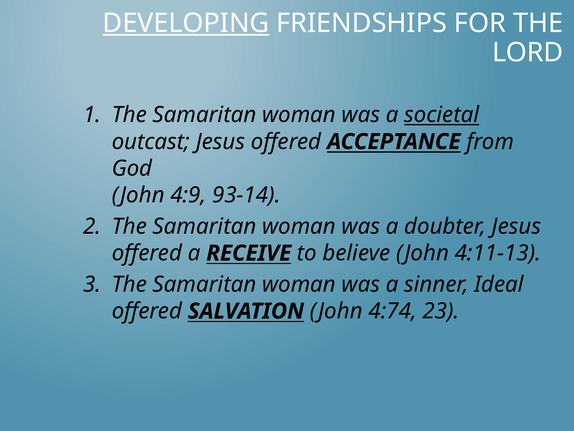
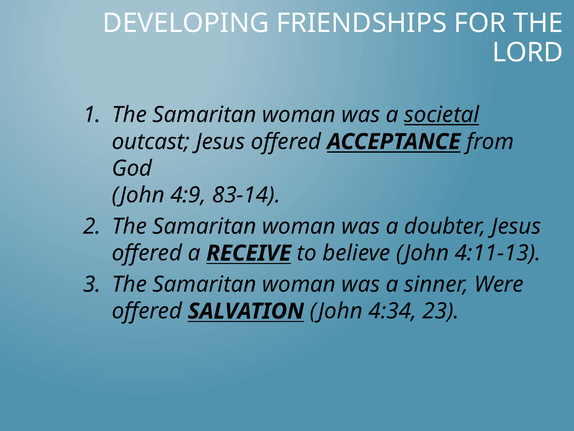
DEVELOPING underline: present -> none
93-14: 93-14 -> 83-14
Ideal: Ideal -> Were
4:74: 4:74 -> 4:34
